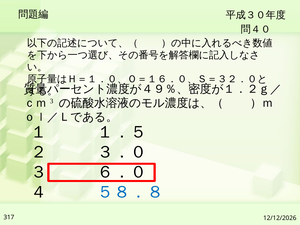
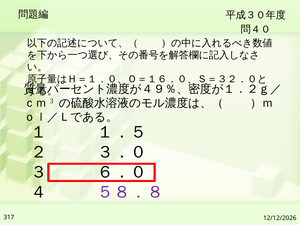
５８．８ colour: blue -> purple
